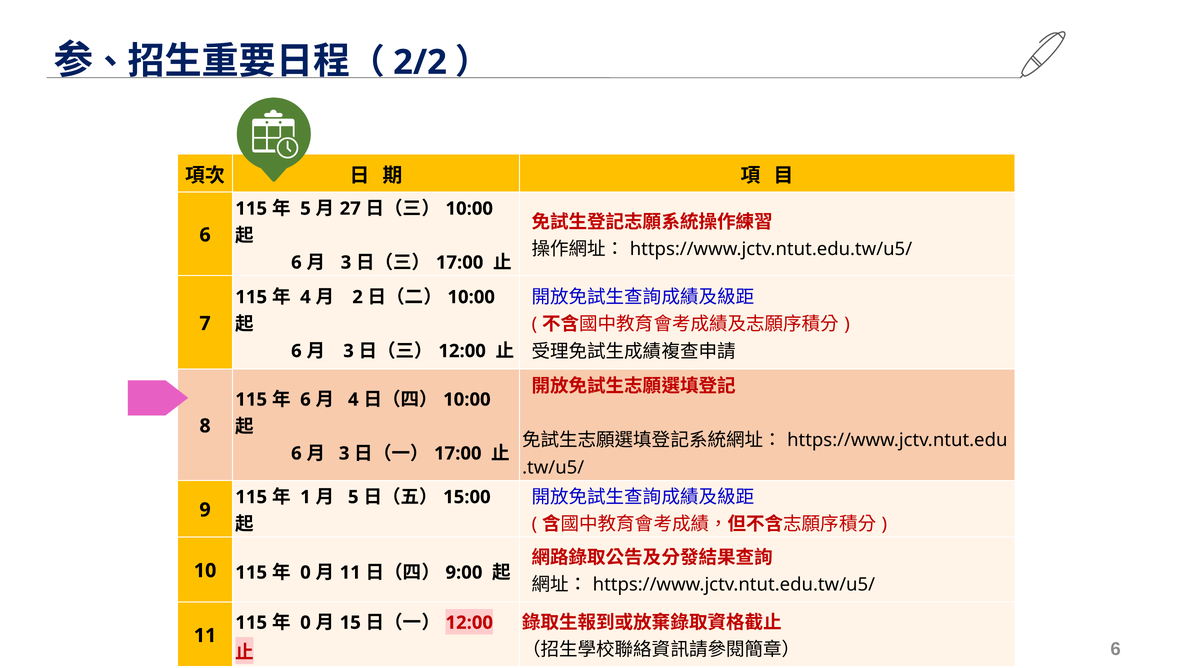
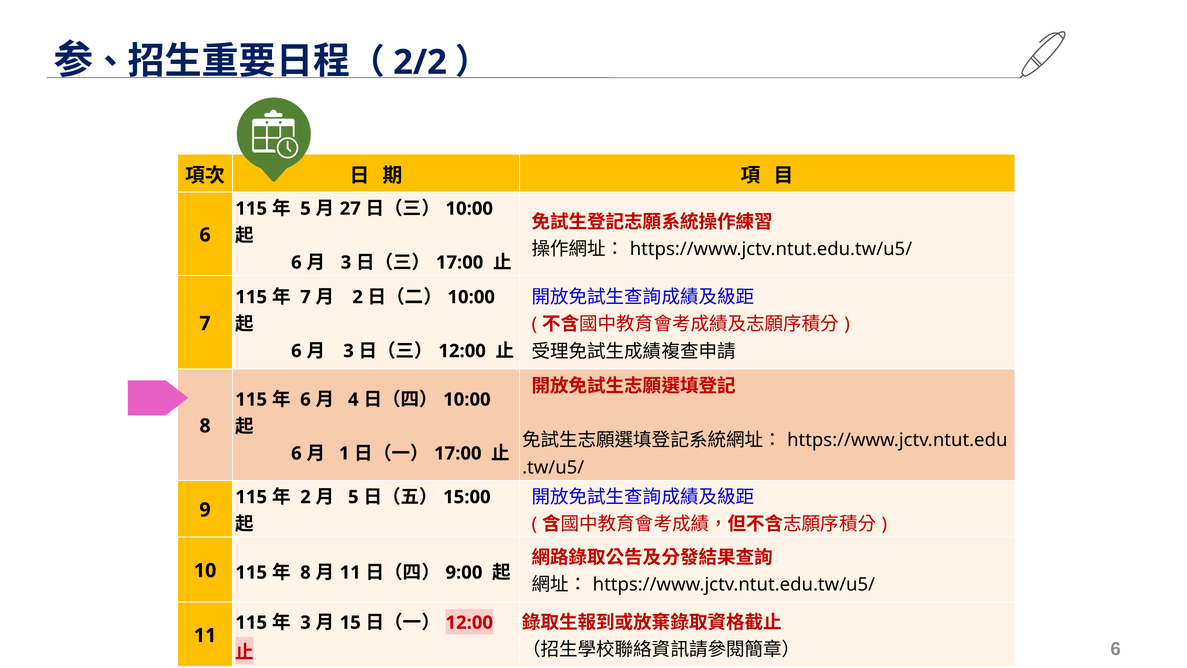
4 at (305, 297): 4 -> 7
3 at (344, 453): 3 -> 1
1 at (305, 497): 1 -> 2
0 at (305, 572): 0 -> 8
0 at (305, 622): 0 -> 3
